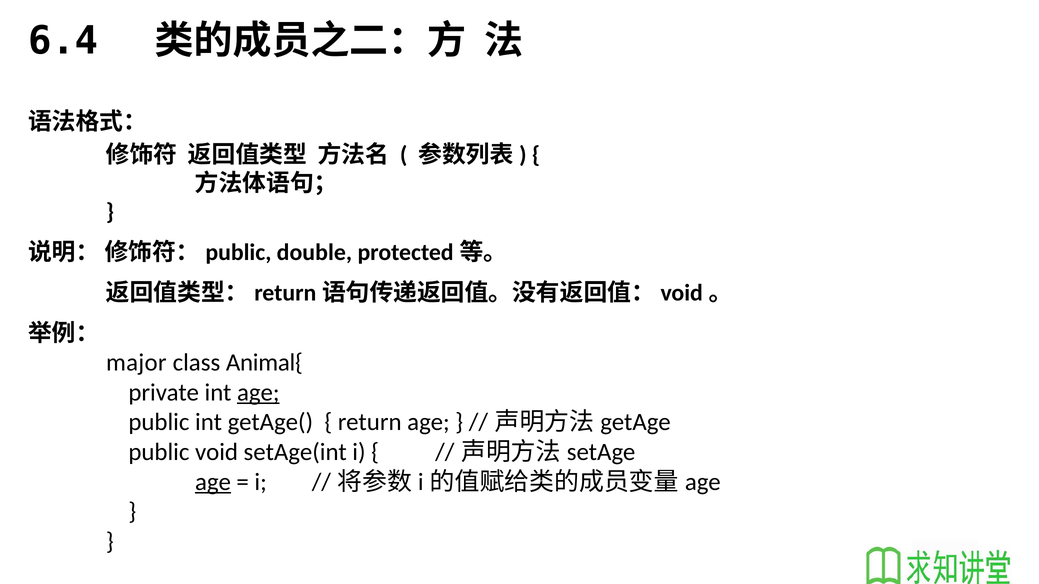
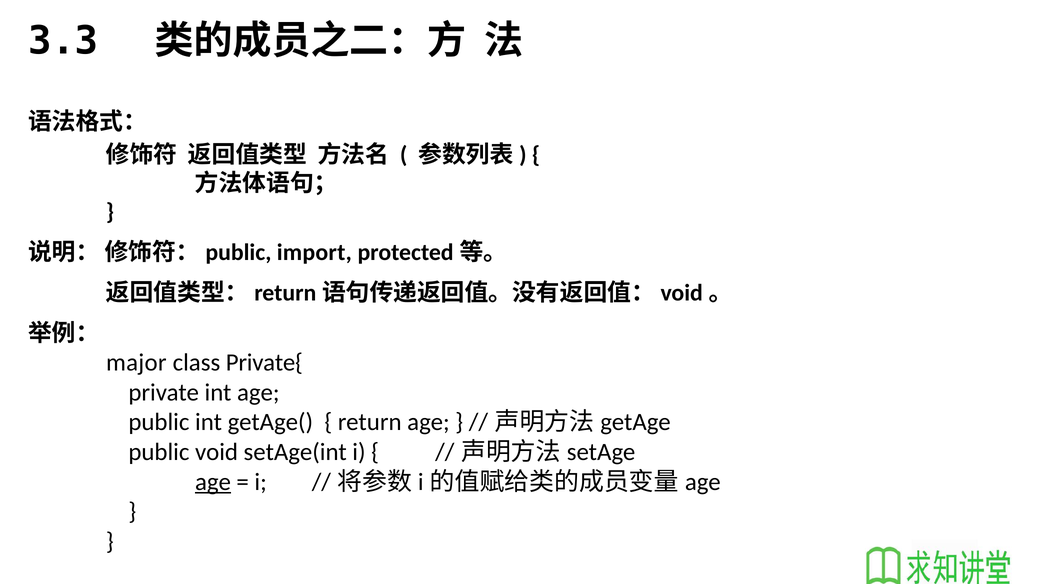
6.4: 6.4 -> 3.3
double: double -> import
Animal{: Animal{ -> Private{
age at (258, 393) underline: present -> none
